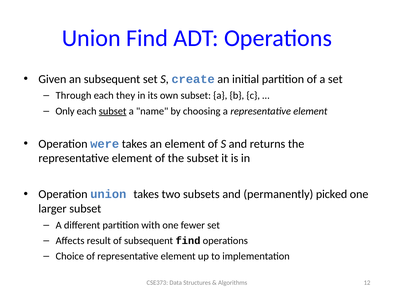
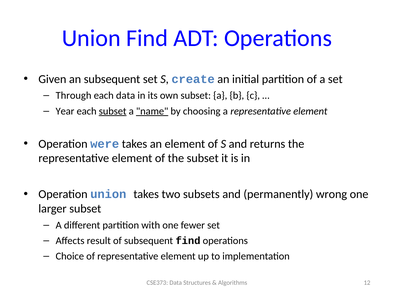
each they: they -> data
Only: Only -> Year
name underline: none -> present
picked: picked -> wrong
